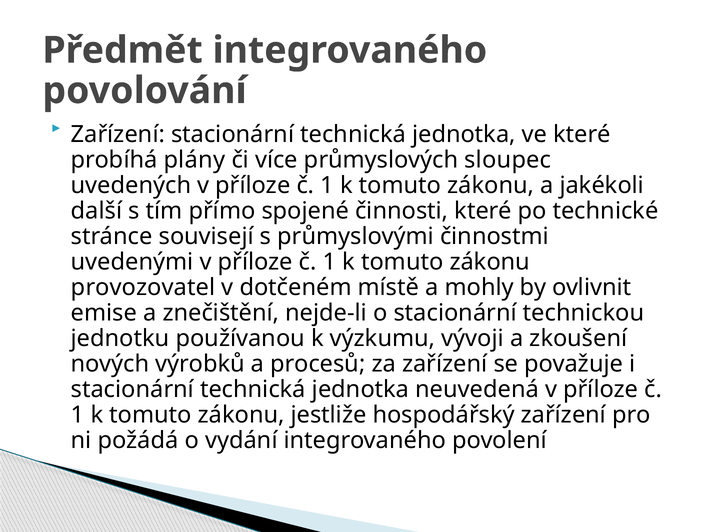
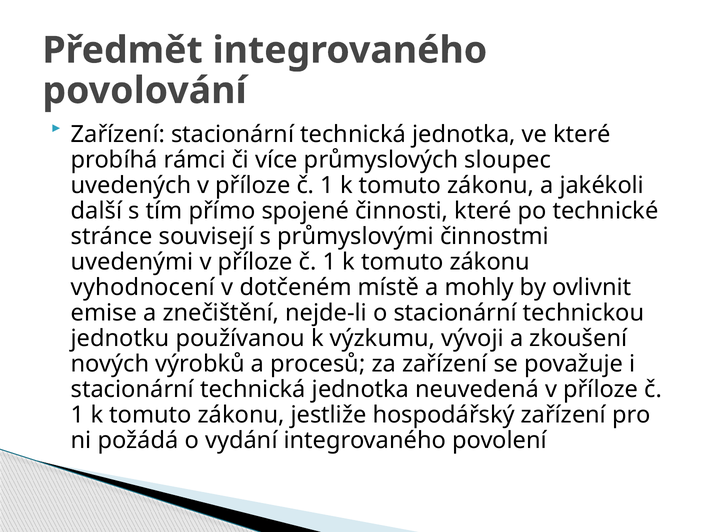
plány: plány -> rámci
provozovatel: provozovatel -> vyhodnocení
